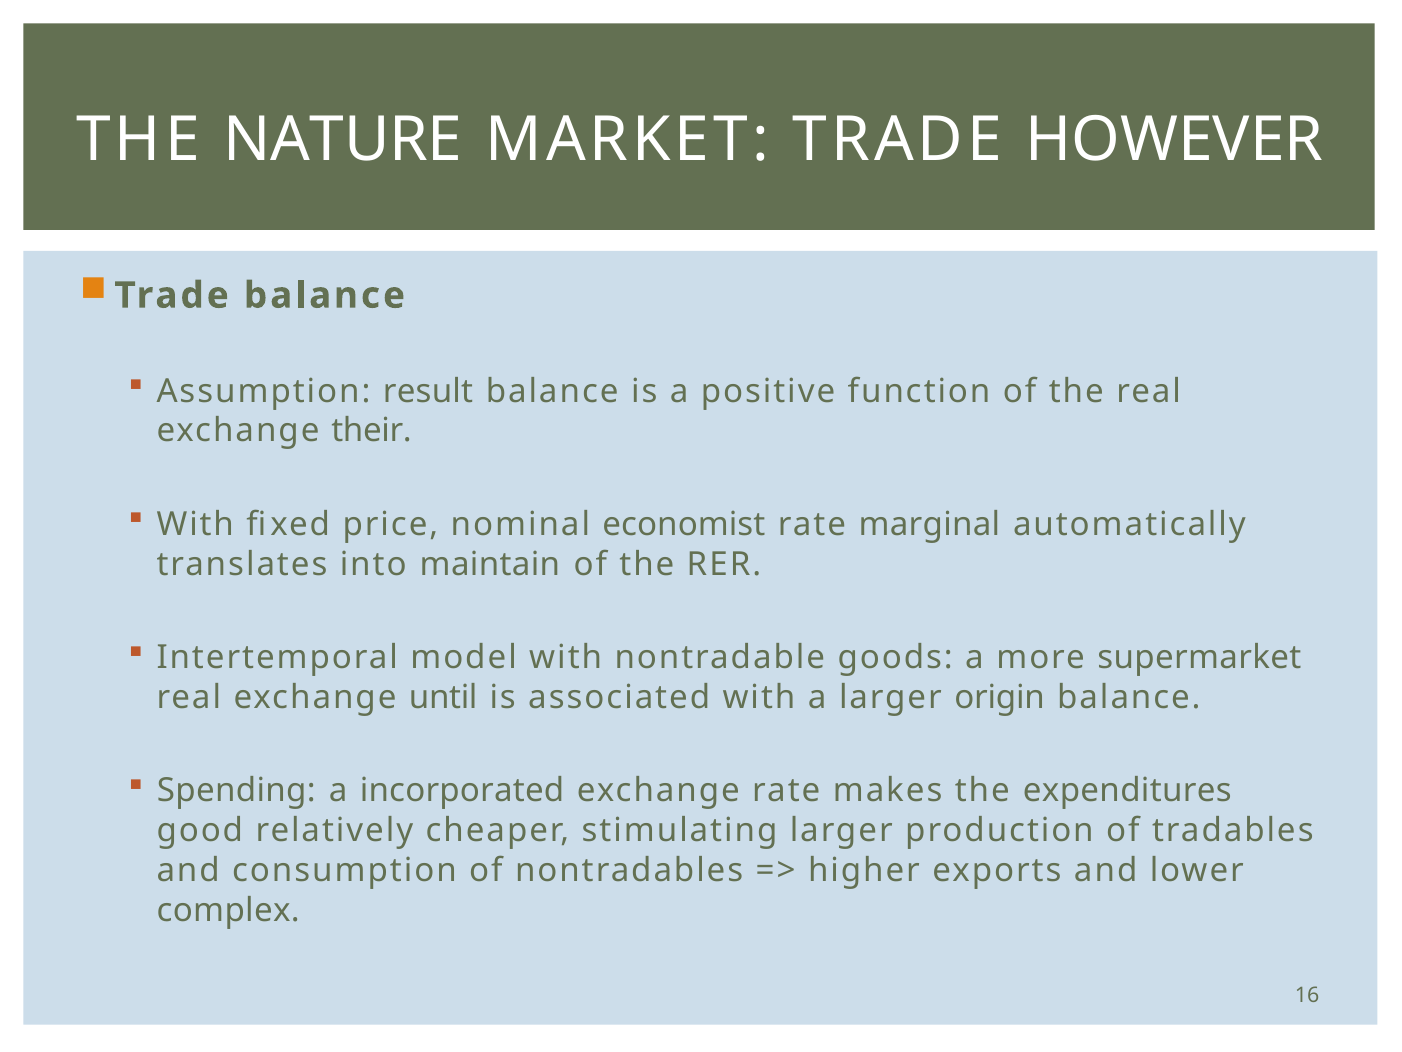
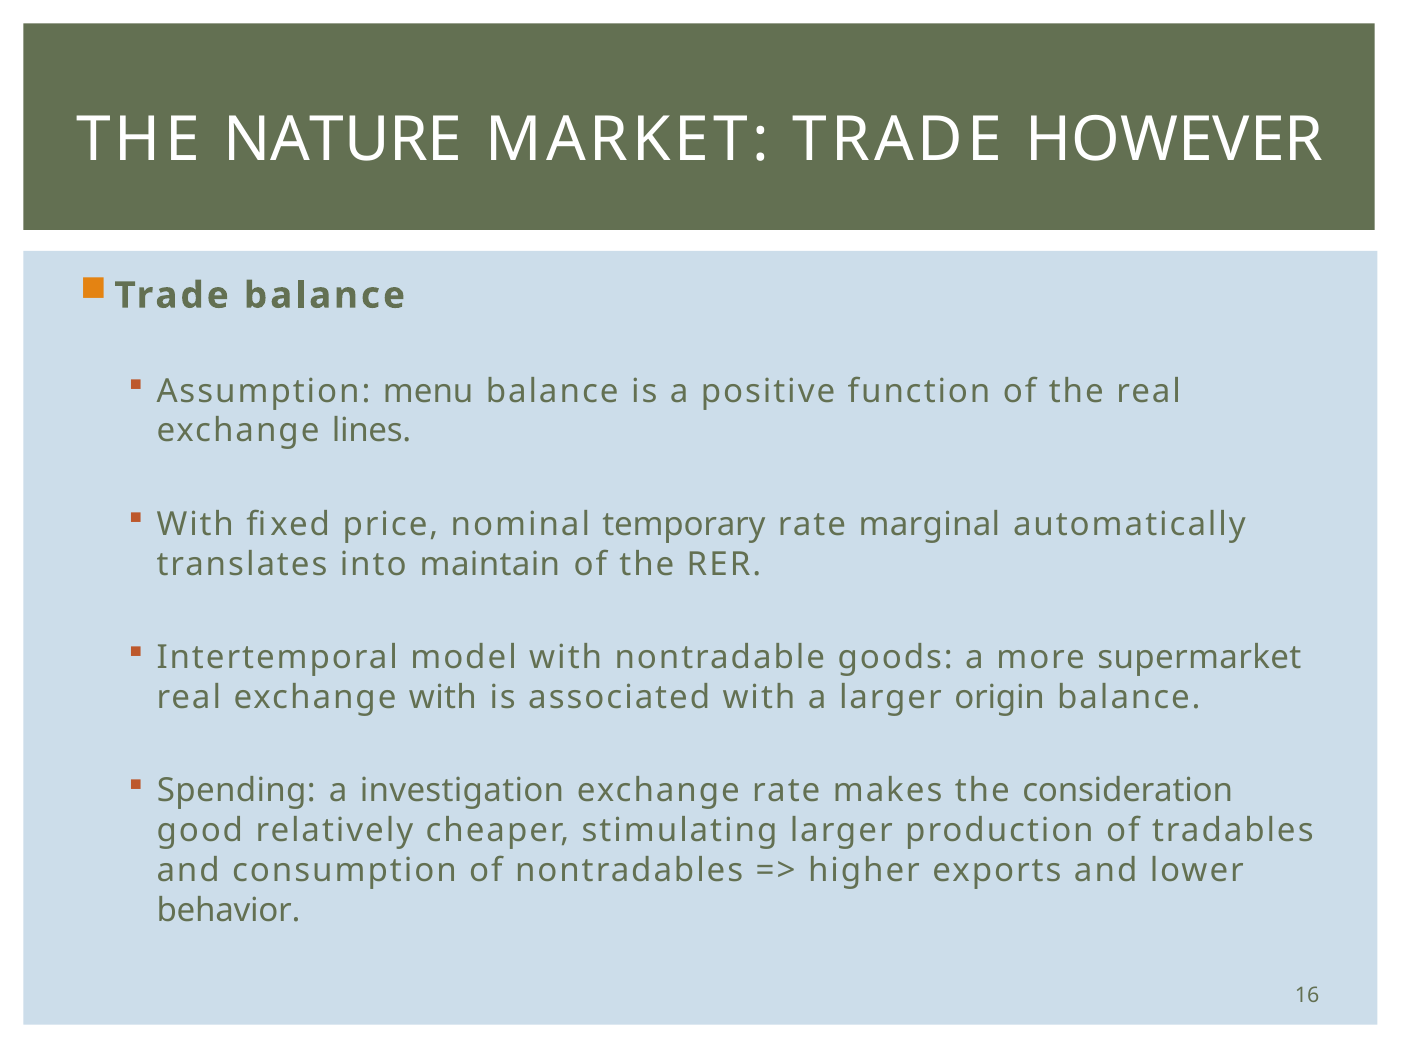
result: result -> menu
their: their -> lines
economist: economist -> temporary
exchange until: until -> with
incorporated: incorporated -> investigation
expenditures: expenditures -> consideration
complex: complex -> behavior
